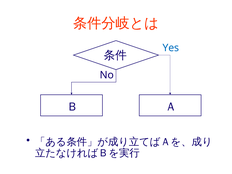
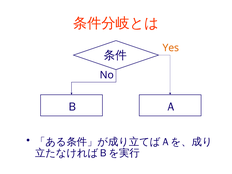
Yes colour: blue -> orange
